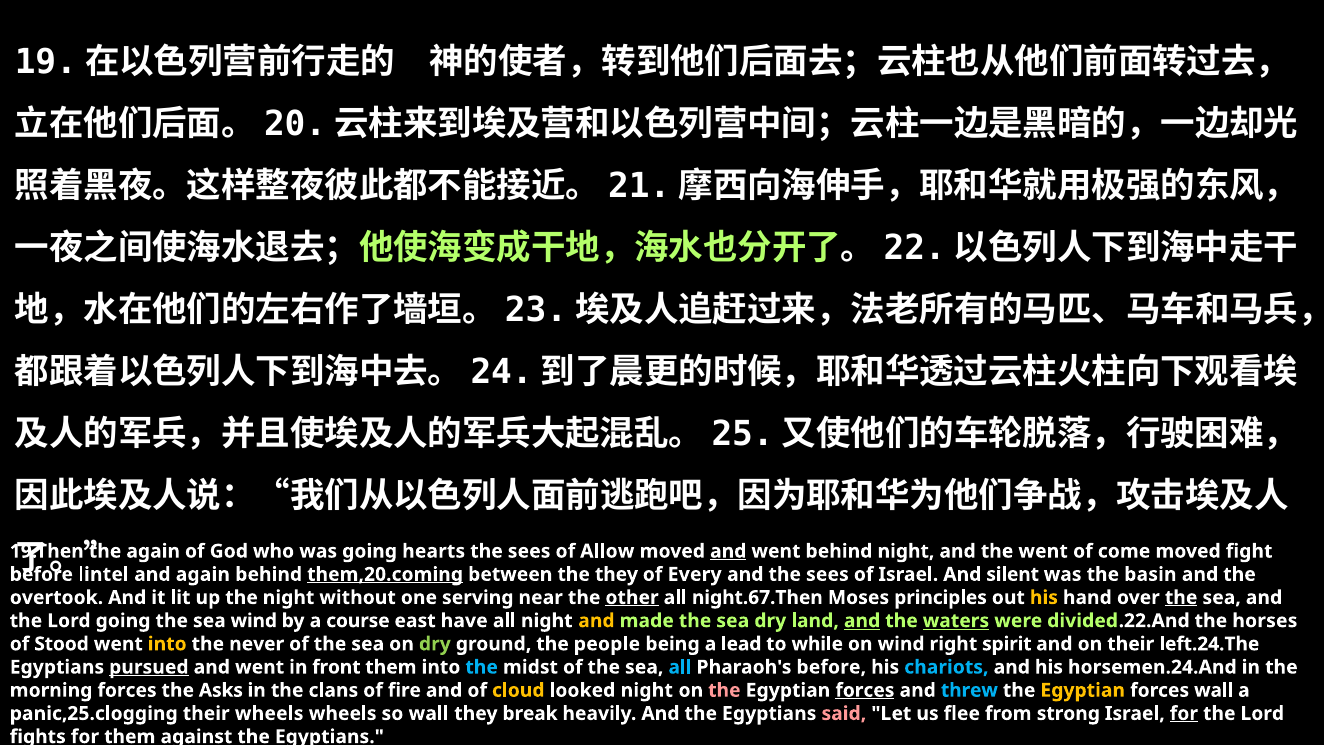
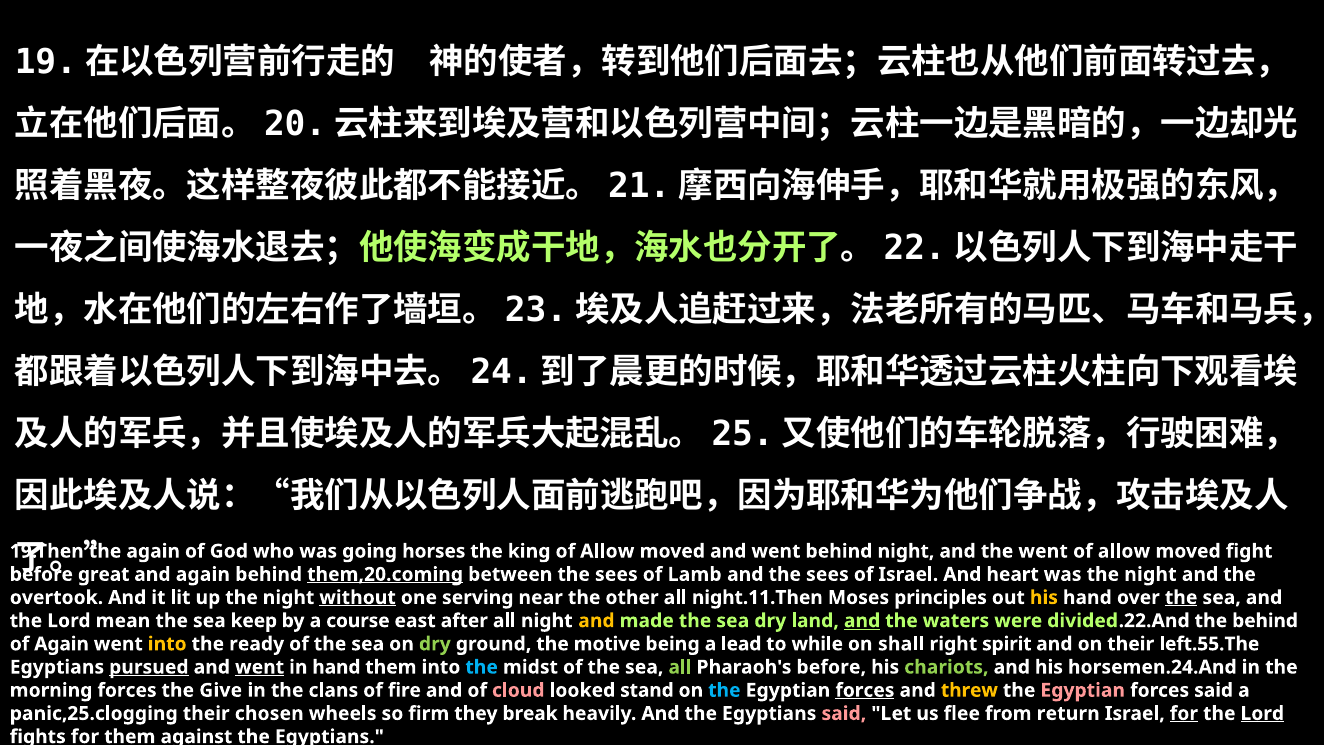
hearts: hearts -> horses
sees at (529, 551): sees -> king
and at (728, 551) underline: present -> none
come at (1124, 551): come -> allow
lintel: lintel -> great
between the they: they -> sees
Every: Every -> Lamb
silent: silent -> heart
was the basin: basin -> night
without underline: none -> present
other underline: present -> none
night.67.Then: night.67.Then -> night.11.Then
Lord going: going -> mean
sea wind: wind -> keep
have: have -> after
waters underline: present -> none
the horses: horses -> behind
of Stood: Stood -> Again
never: never -> ready
people: people -> motive
on wind: wind -> shall
left.24.The: left.24.The -> left.55.The
went at (260, 667) underline: none -> present
in front: front -> hand
all at (680, 667) colour: light blue -> light green
chariots colour: light blue -> light green
Asks: Asks -> Give
cloud colour: yellow -> pink
looked night: night -> stand
the at (724, 690) colour: pink -> light blue
threw colour: light blue -> yellow
Egyptian at (1083, 690) colour: yellow -> pink
forces wall: wall -> said
their wheels: wheels -> chosen
so wall: wall -> firm
strong: strong -> return
Lord at (1262, 713) underline: none -> present
